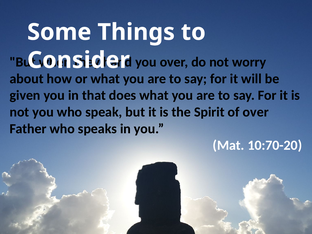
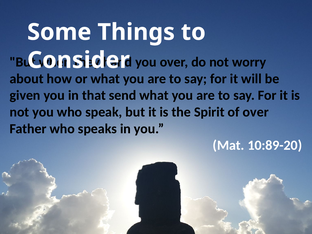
does: does -> send
10:70-20: 10:70-20 -> 10:89-20
